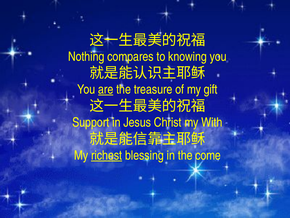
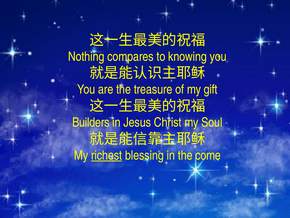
are underline: present -> none
Support: Support -> Builders
With: With -> Soul
